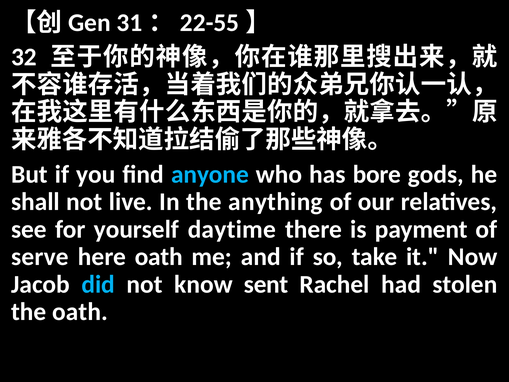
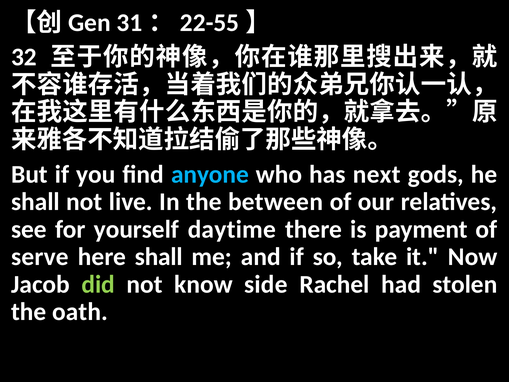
bore: bore -> next
anything: anything -> between
here oath: oath -> shall
did colour: light blue -> light green
sent: sent -> side
